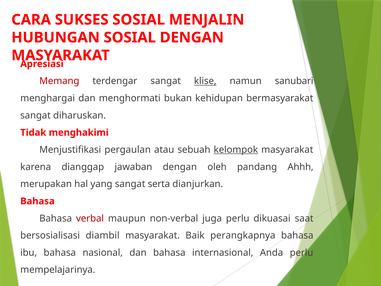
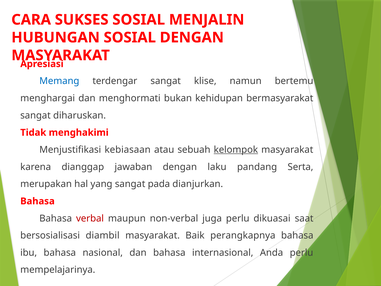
Memang colour: red -> blue
klise underline: present -> none
sanubari: sanubari -> bertemu
pergaulan: pergaulan -> kebiasaan
oleh: oleh -> laku
Ahhh: Ahhh -> Serta
serta: serta -> pada
